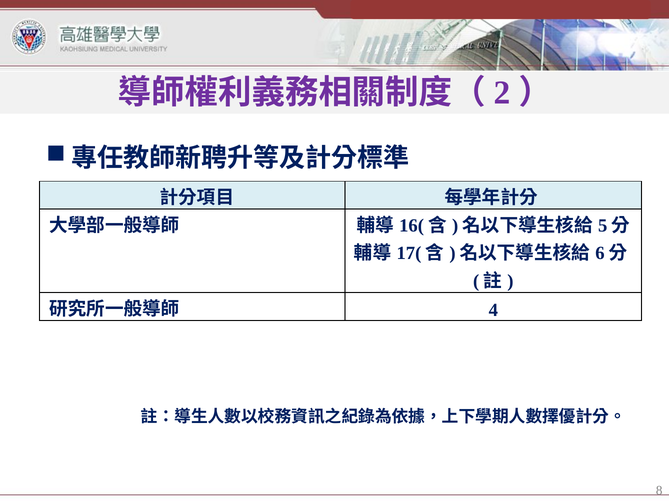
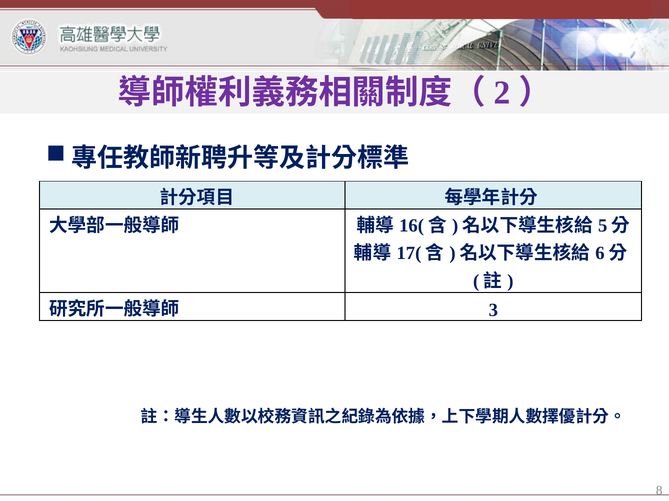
4: 4 -> 3
